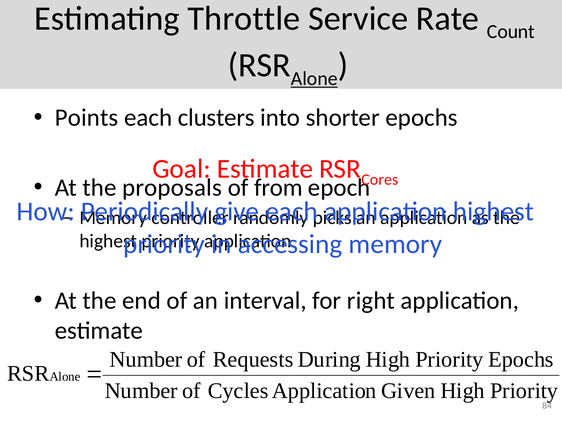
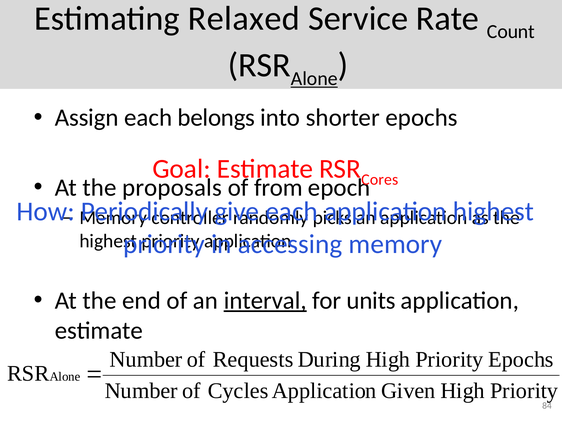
Throttle: Throttle -> Relaxed
Points: Points -> Assign
clusters: clusters -> belongs
interval underline: none -> present
right: right -> units
